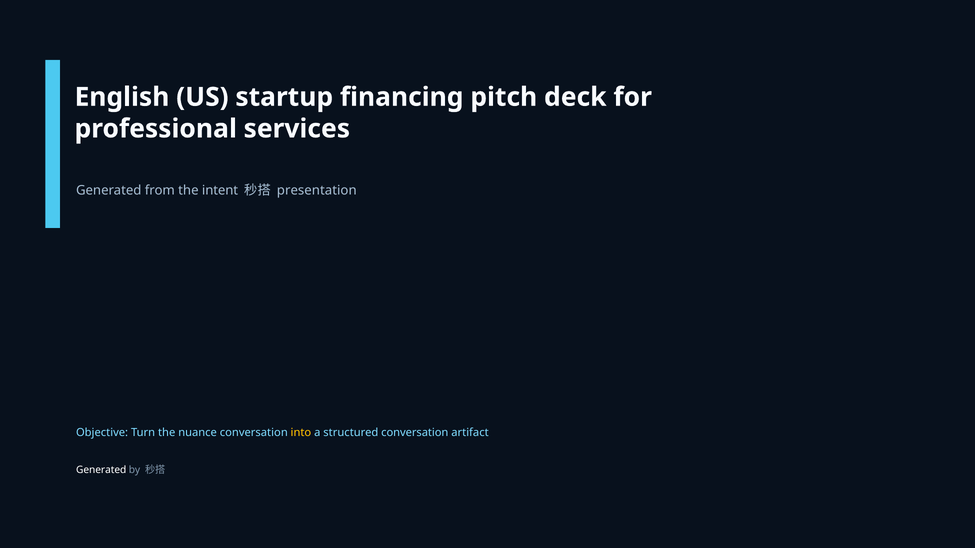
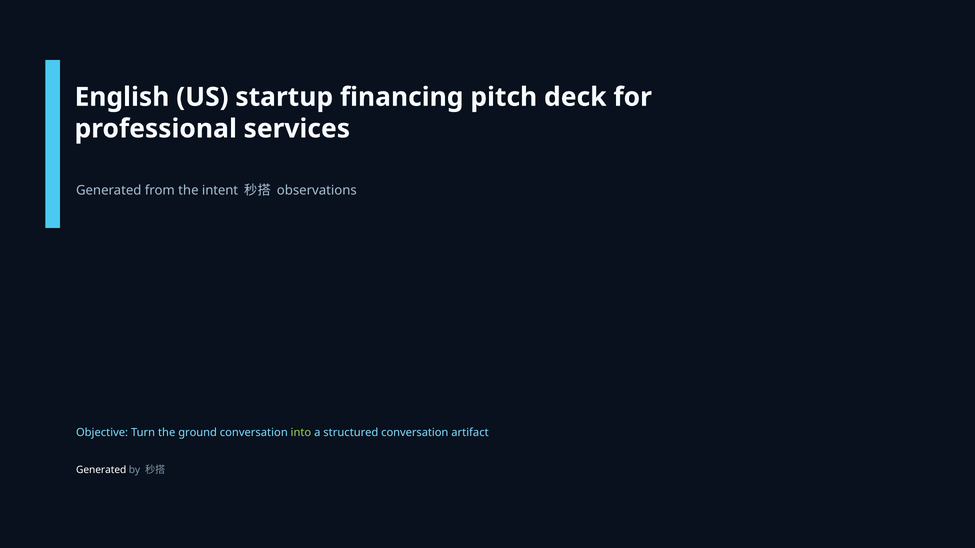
presentation: presentation -> observations
nuance: nuance -> ground
into colour: yellow -> light green
